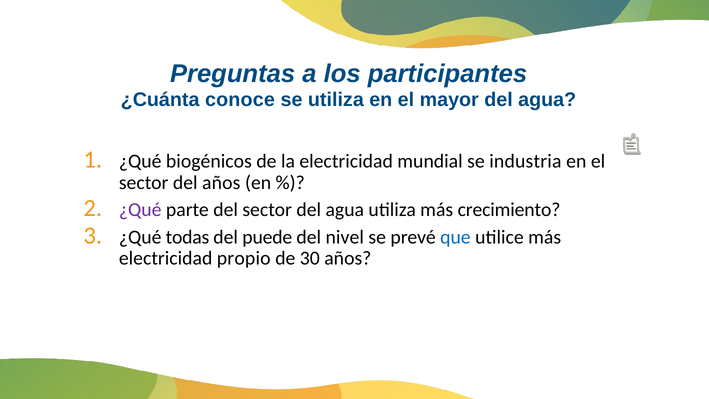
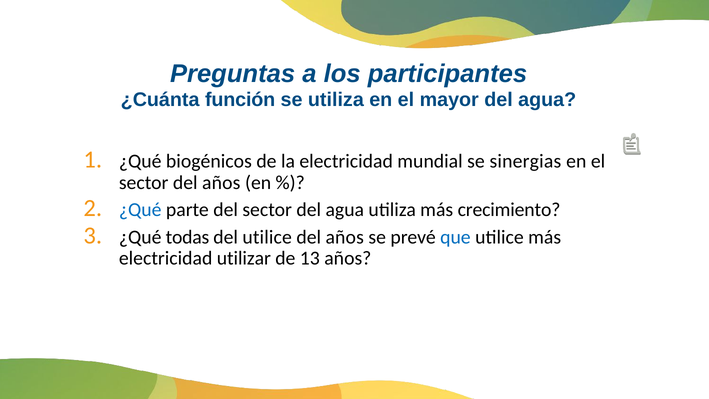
conoce: conoce -> función
industria: industria -> sinergias
¿Qué at (140, 210) colour: purple -> blue
del puede: puede -> utilice
nivel at (345, 237): nivel -> años
propio: propio -> utilizar
30: 30 -> 13
